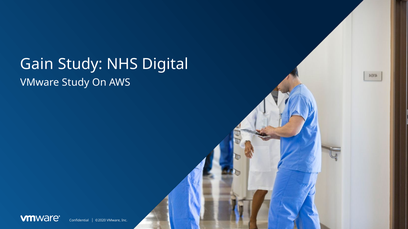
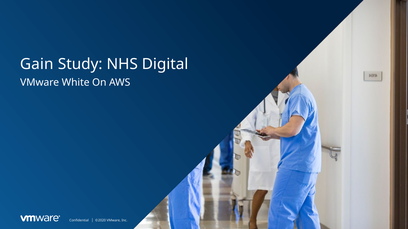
VMware Study: Study -> White
